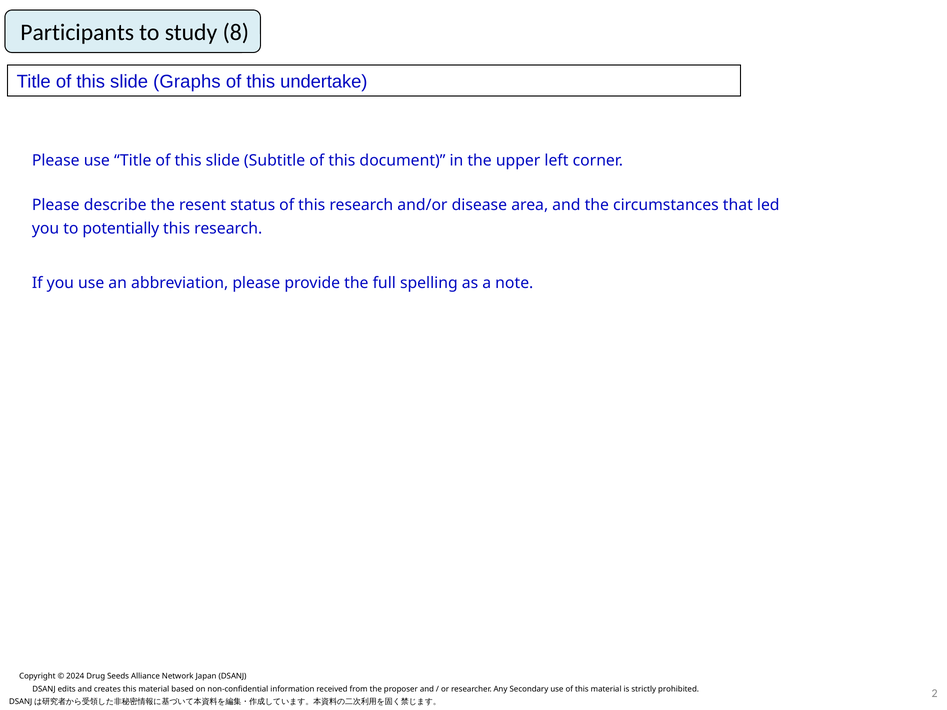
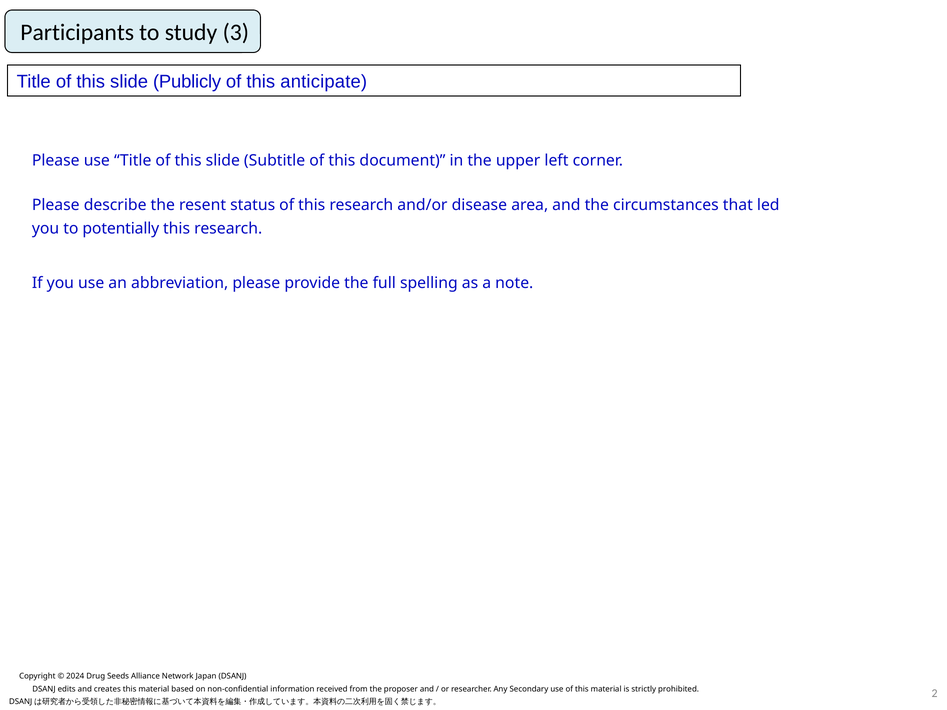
8: 8 -> 3
Graphs: Graphs -> Publicly
undertake: undertake -> anticipate
